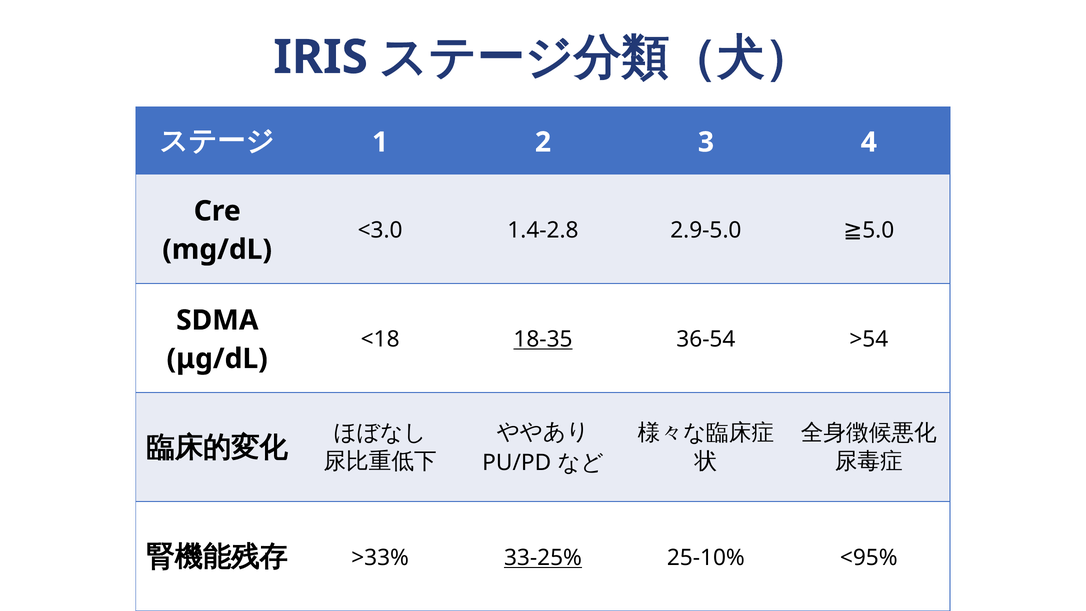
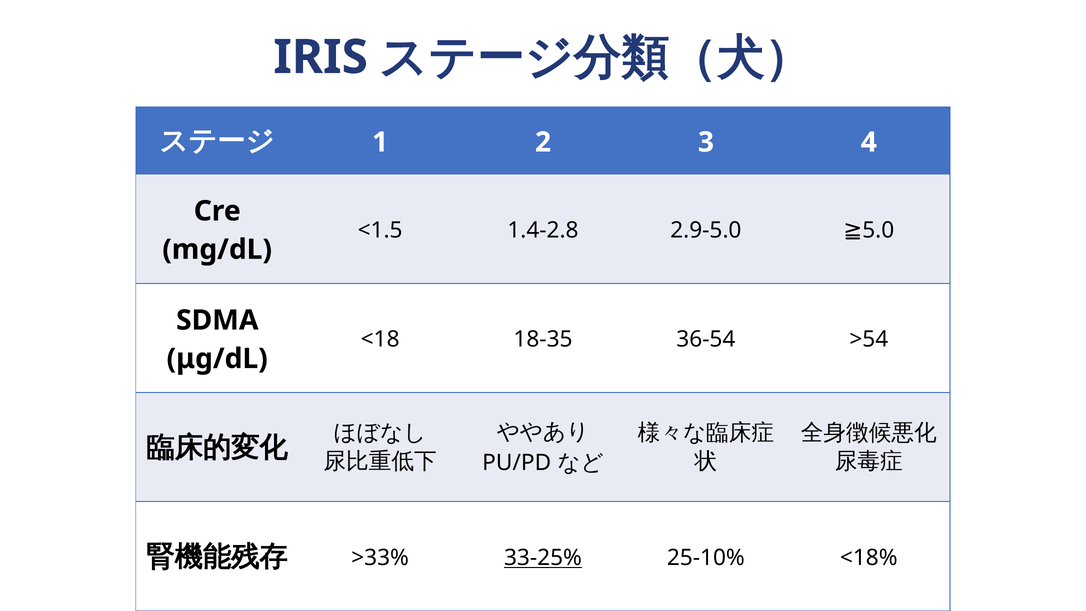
<3.0: <3.0 -> <1.5
18-35 underline: present -> none
<95%: <95% -> <18%
